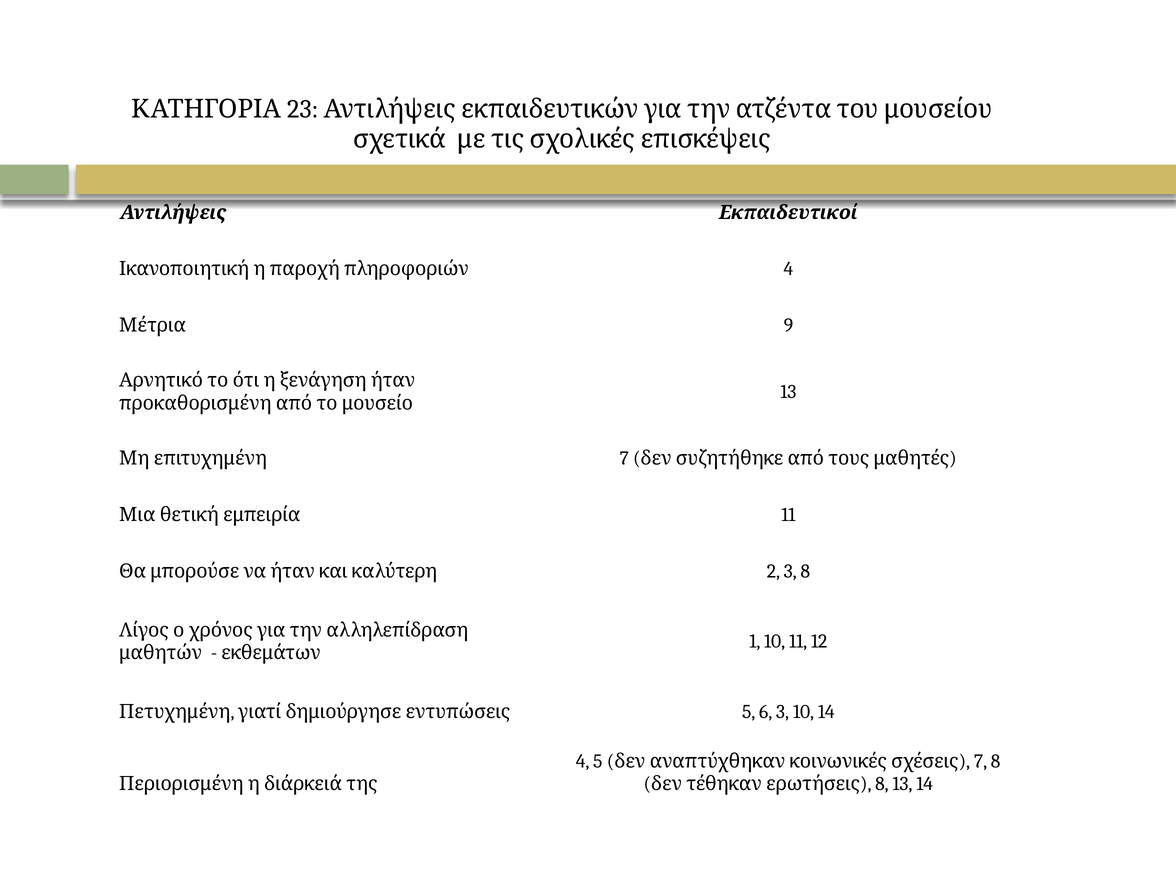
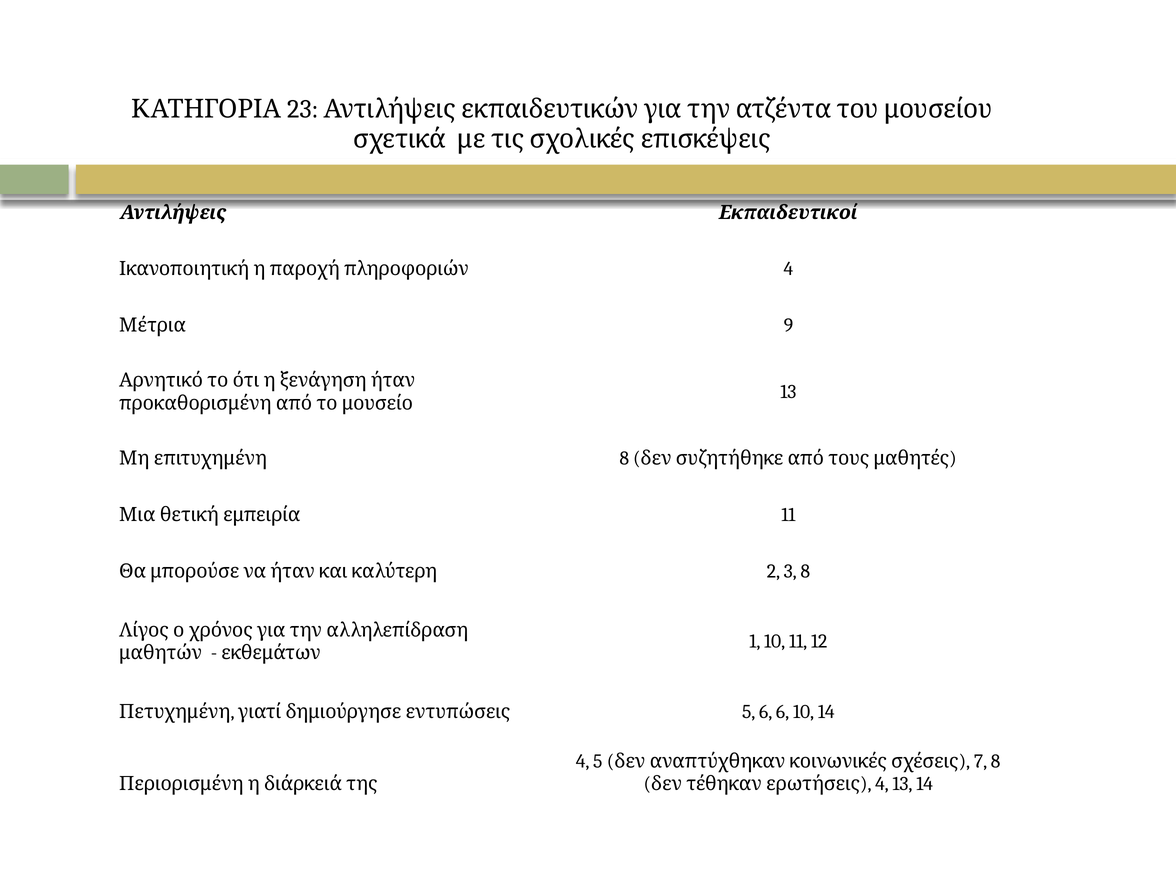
7 at (624, 458): 7 -> 8
6 3: 3 -> 6
8 at (882, 784): 8 -> 4
